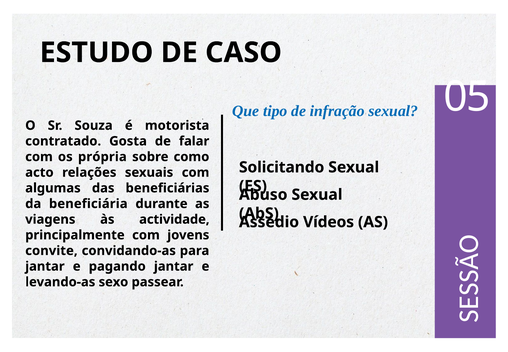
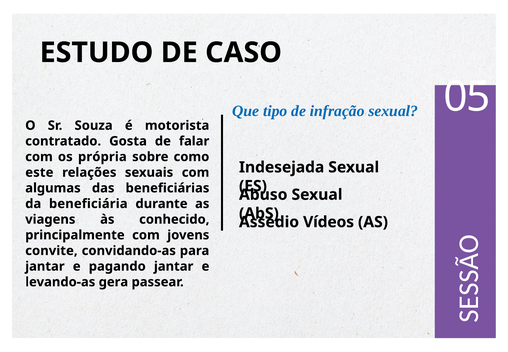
Solicitando: Solicitando -> Indesejada
acto: acto -> este
actividade: actividade -> conhecido
sexo: sexo -> gera
